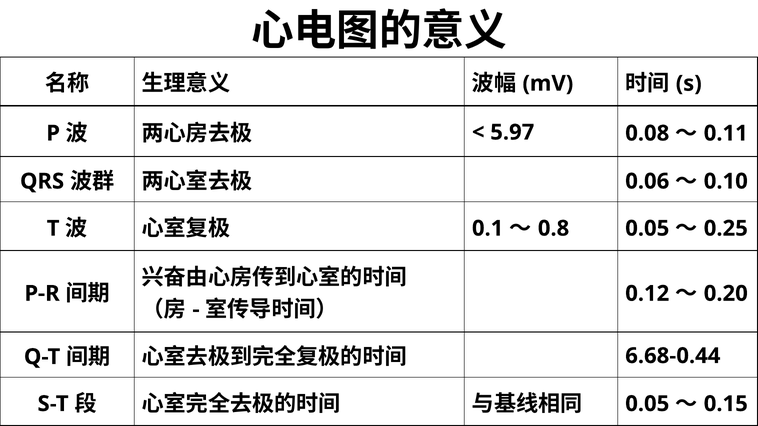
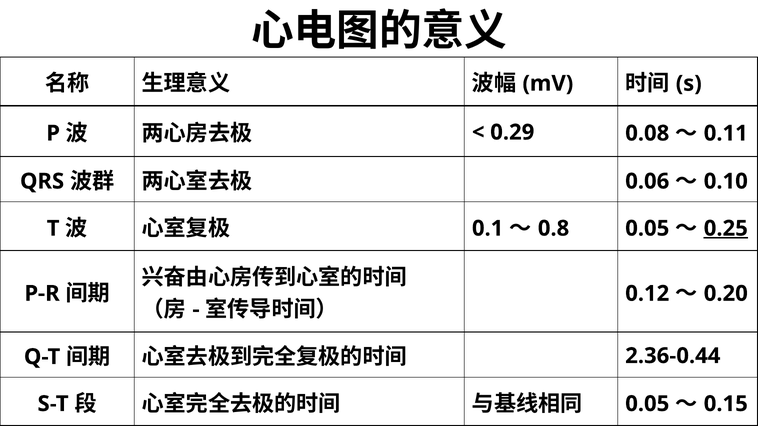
5.97: 5.97 -> 0.29
0.25 underline: none -> present
6.68-0.44: 6.68-0.44 -> 2.36-0.44
